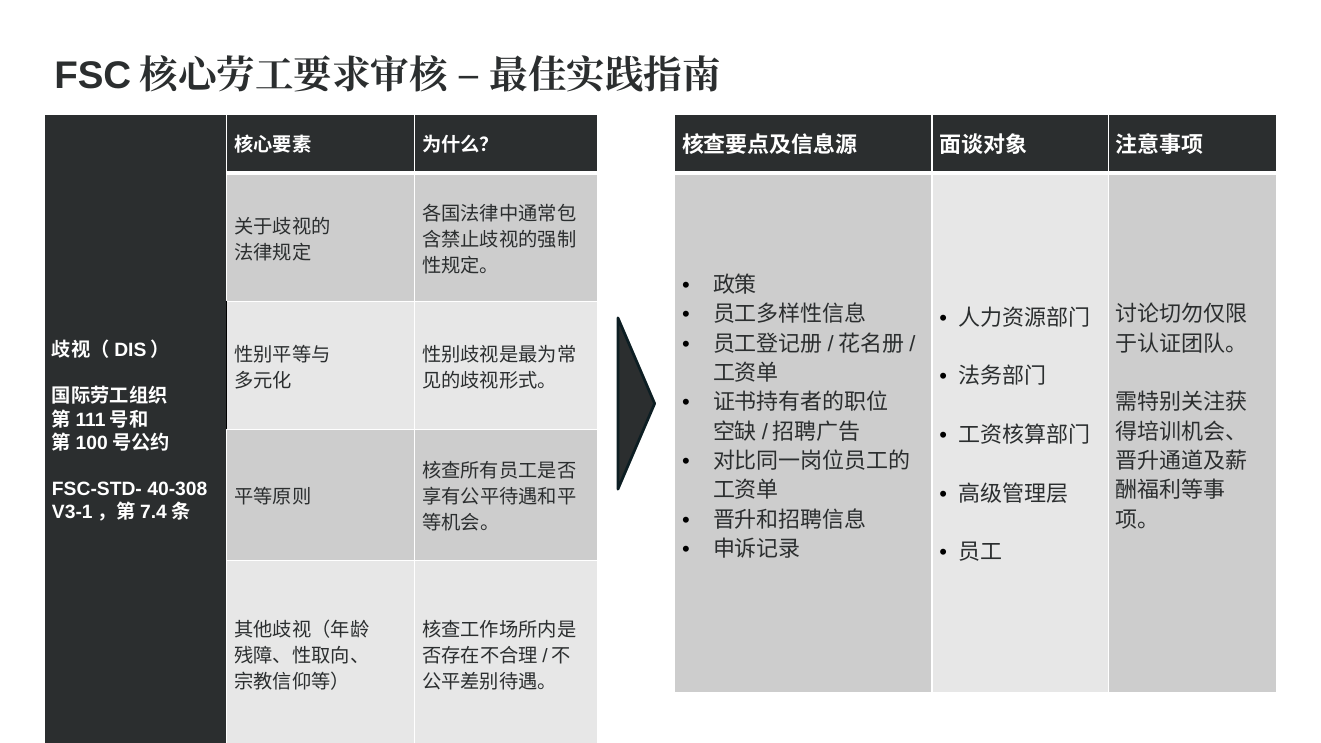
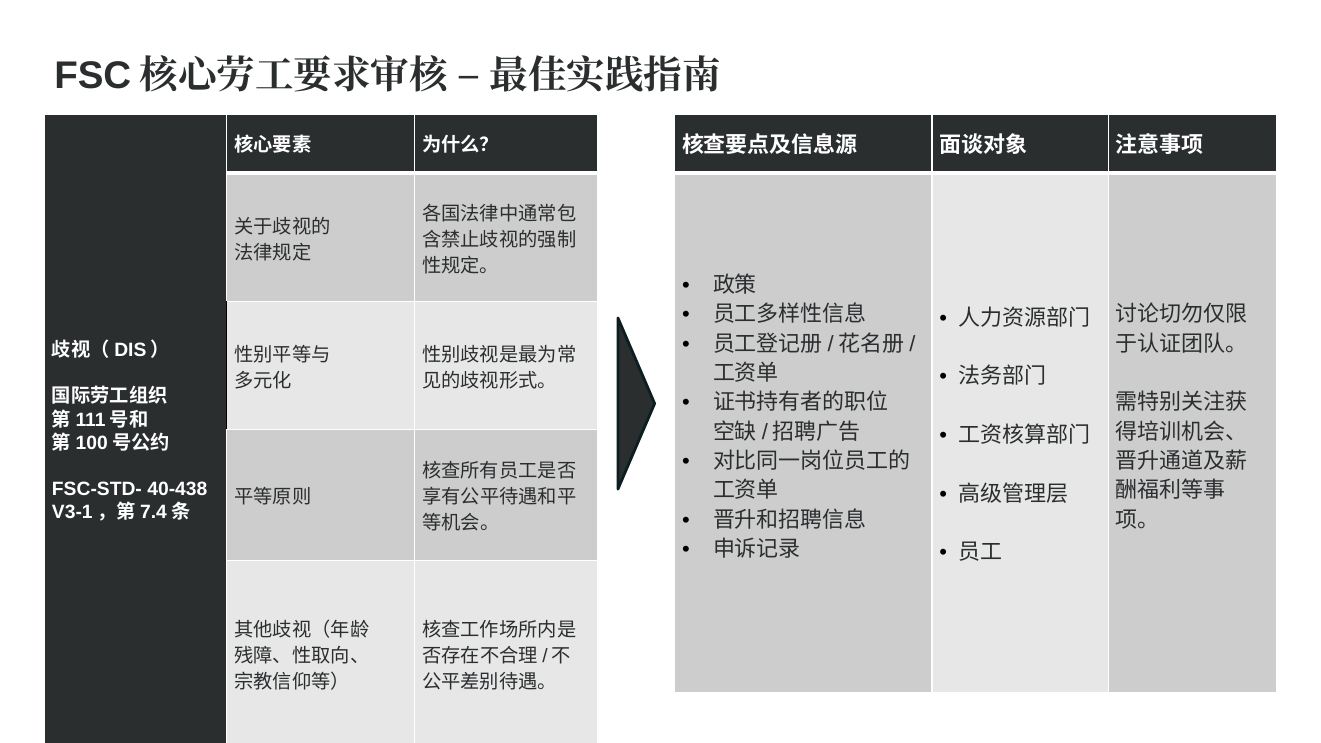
40-308: 40-308 -> 40-438
